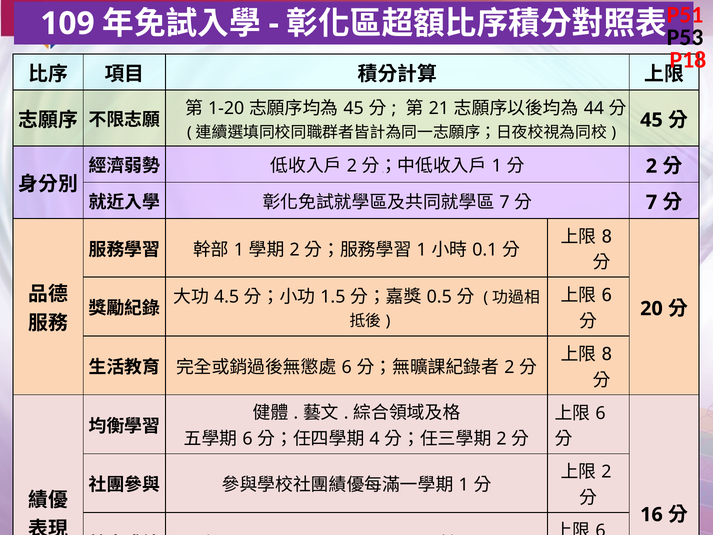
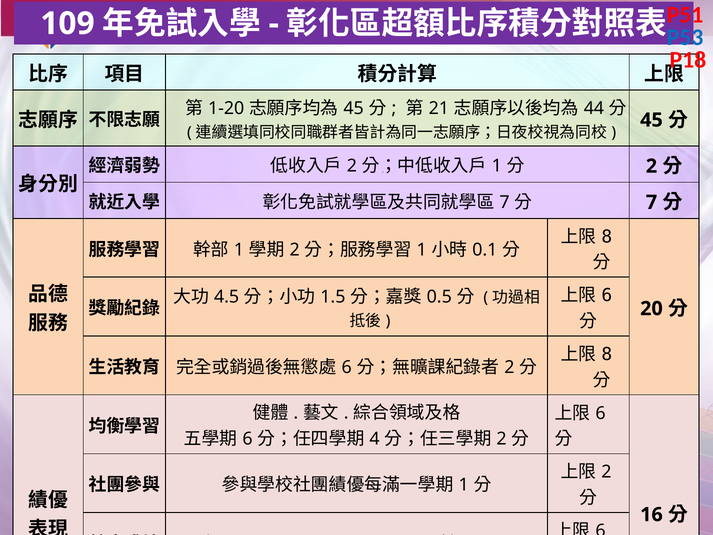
P53 colour: black -> blue
